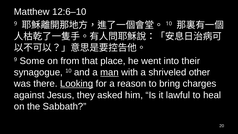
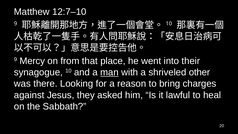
12:6–10: 12:6–10 -> 12:7–10
Some: Some -> Mercy
Looking underline: present -> none
